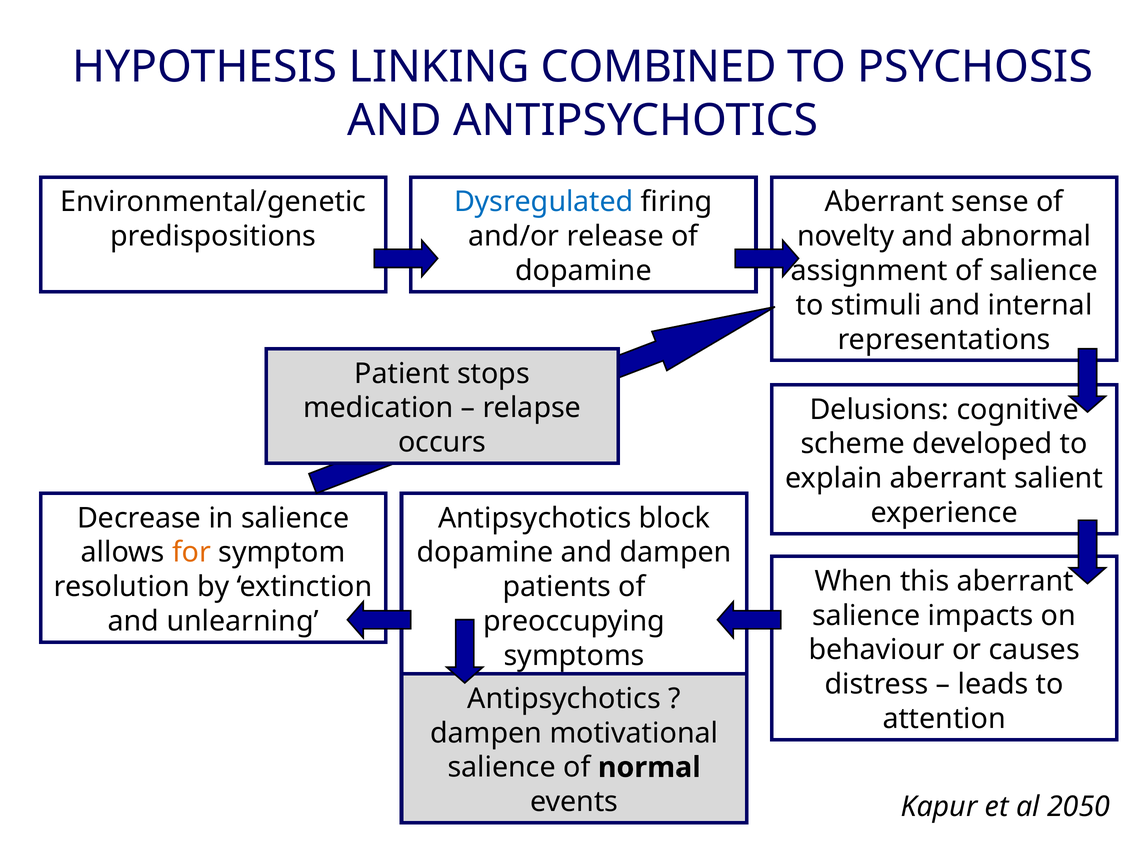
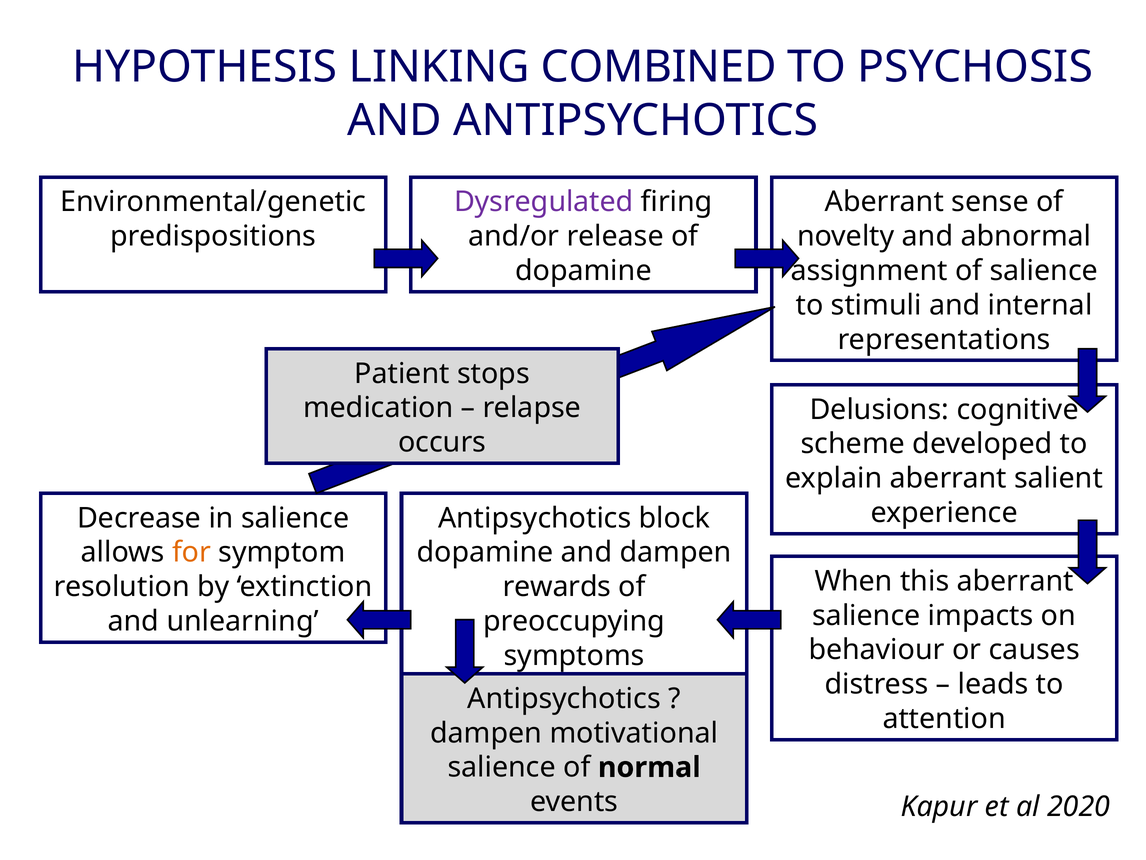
Dysregulated colour: blue -> purple
patients: patients -> rewards
2050: 2050 -> 2020
